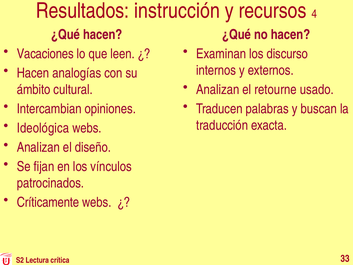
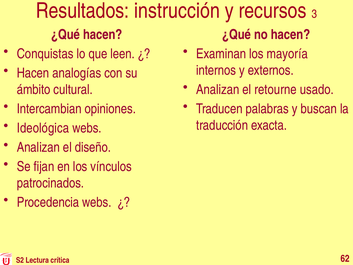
4: 4 -> 3
Vacaciones: Vacaciones -> Conquistas
discurso: discurso -> mayoría
Críticamente: Críticamente -> Procedencia
33: 33 -> 62
